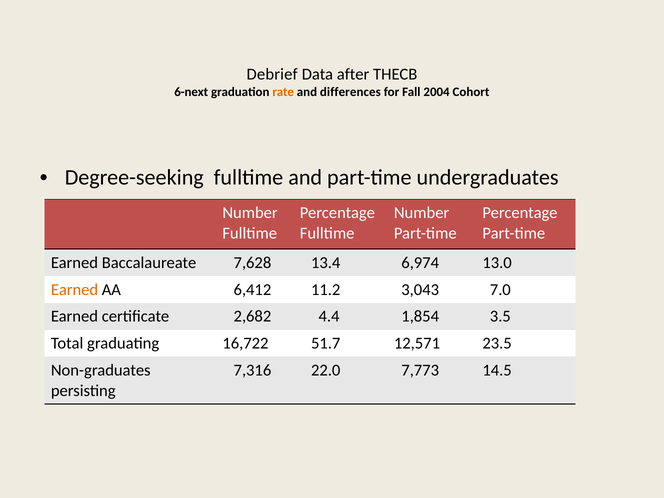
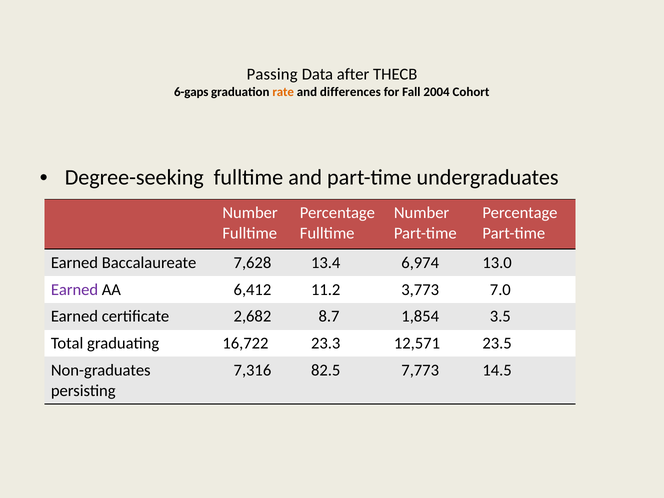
Debrief: Debrief -> Passing
6-next: 6-next -> 6-gaps
Earned at (75, 290) colour: orange -> purple
3,043: 3,043 -> 3,773
4.4: 4.4 -> 8.7
51.7: 51.7 -> 23.3
22.0: 22.0 -> 82.5
